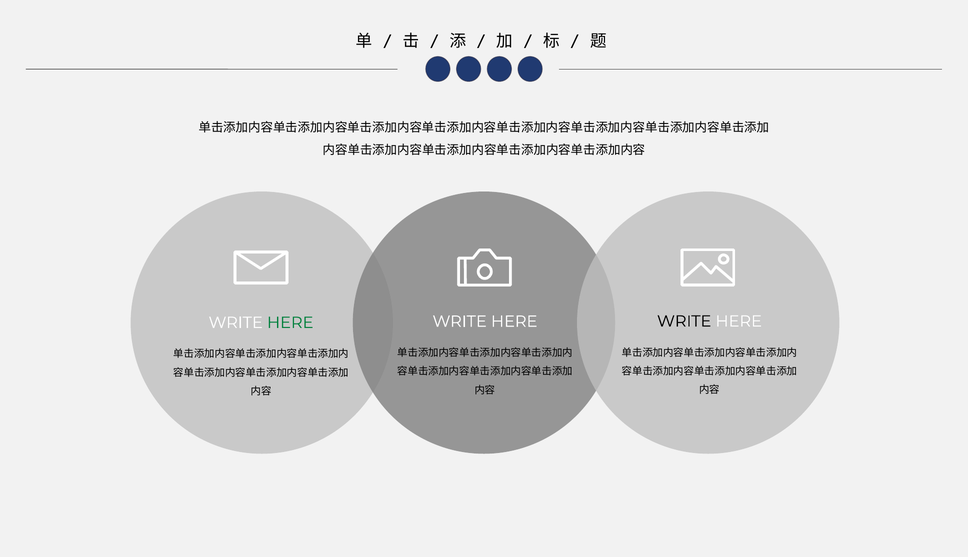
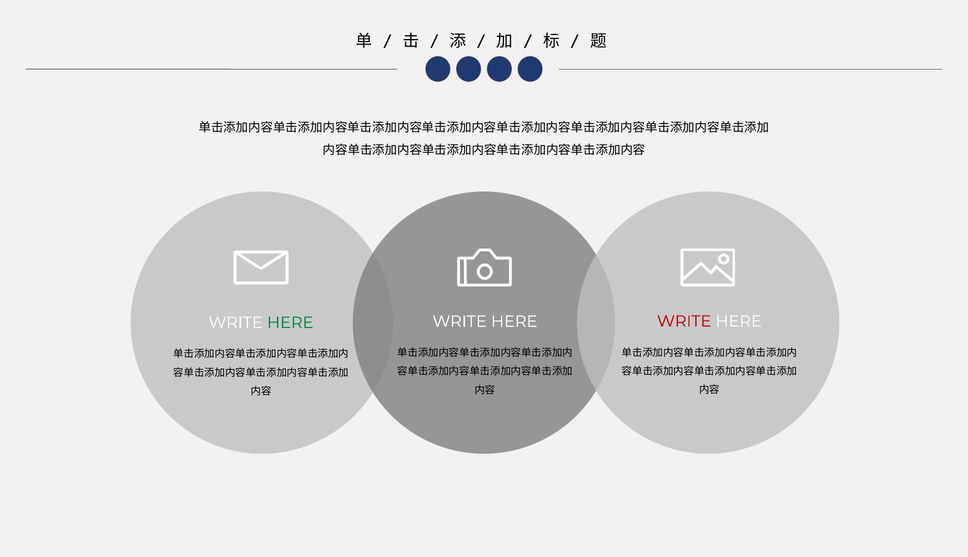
WRITE at (684, 322) colour: black -> red
